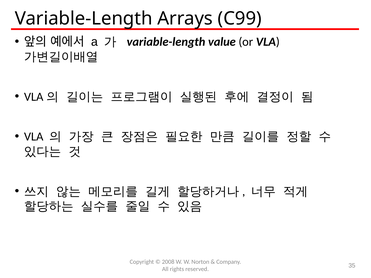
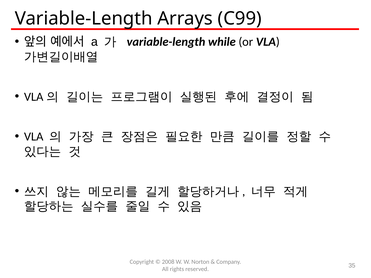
value: value -> while
